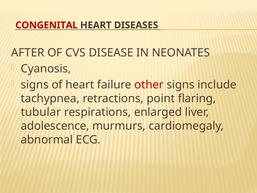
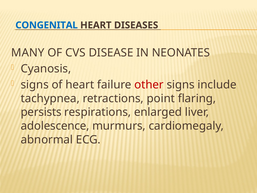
CONGENITAL colour: red -> blue
AFTER: AFTER -> MANY
tubular: tubular -> persists
